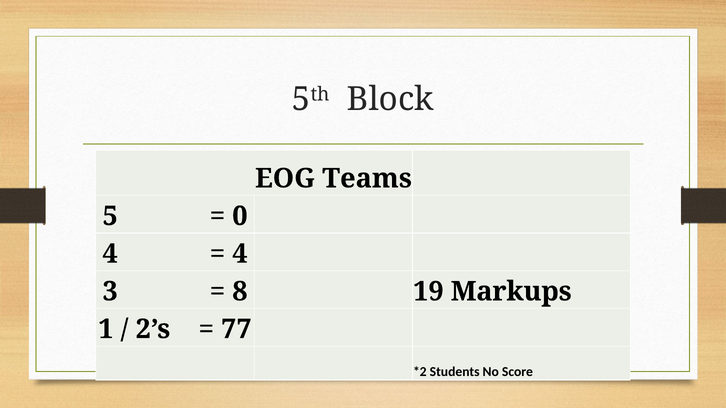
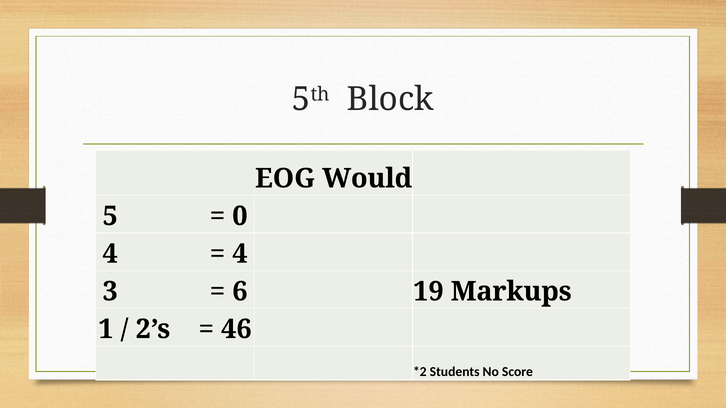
Teams: Teams -> Would
8: 8 -> 6
77: 77 -> 46
